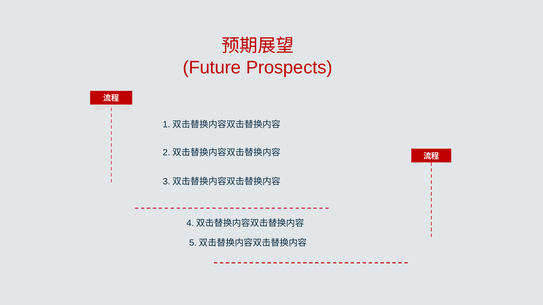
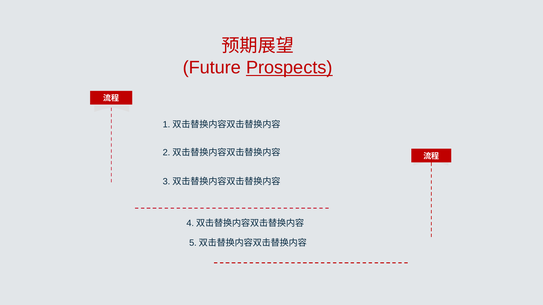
Prospects underline: none -> present
